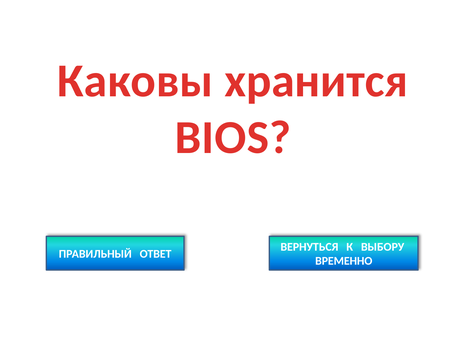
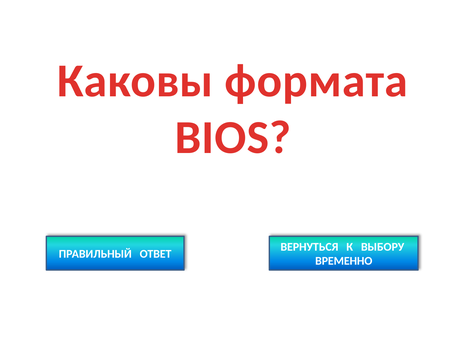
хранится: хранится -> формата
